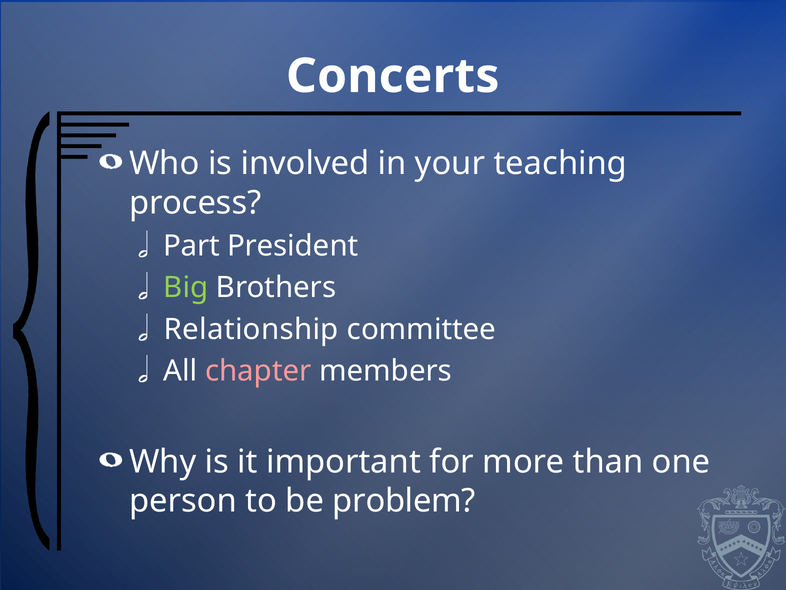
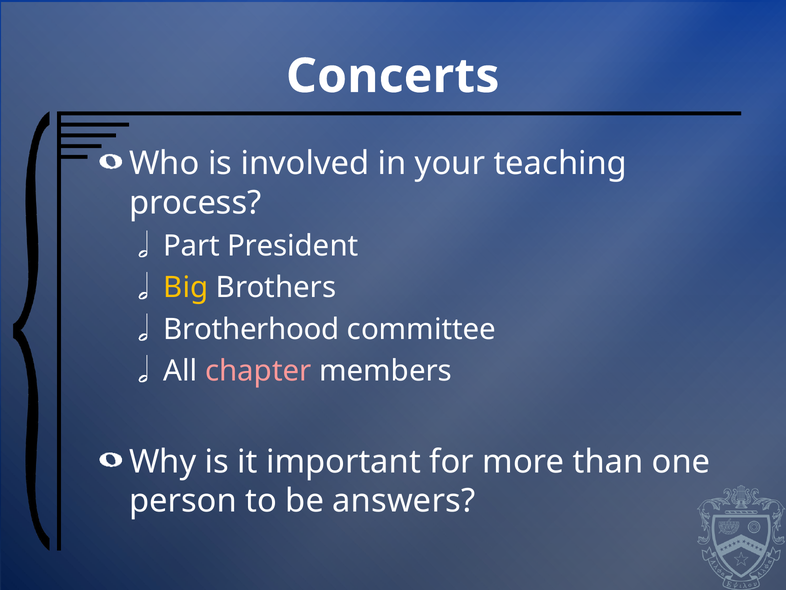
Big colour: light green -> yellow
Relationship: Relationship -> Brotherhood
problem: problem -> answers
